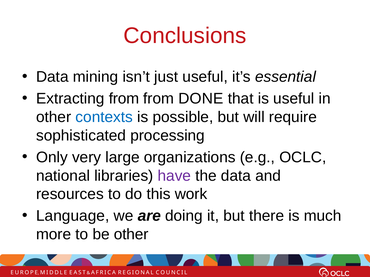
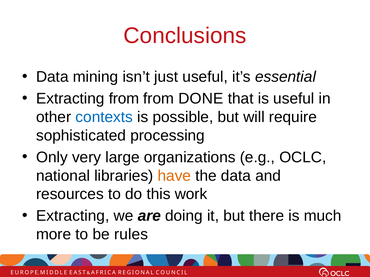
have colour: purple -> orange
Language at (73, 216): Language -> Extracting
be other: other -> rules
